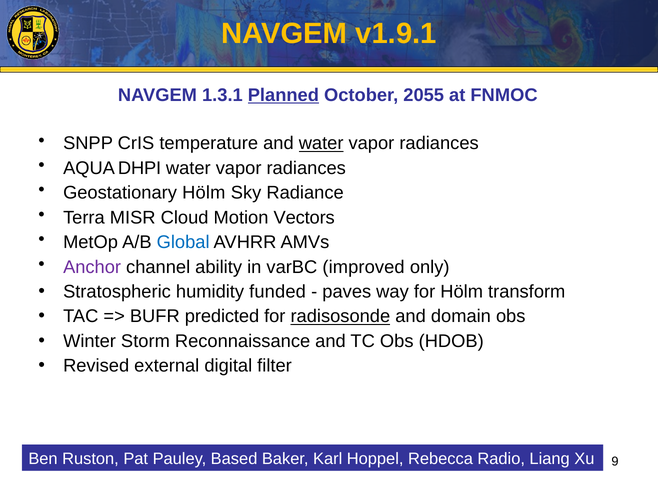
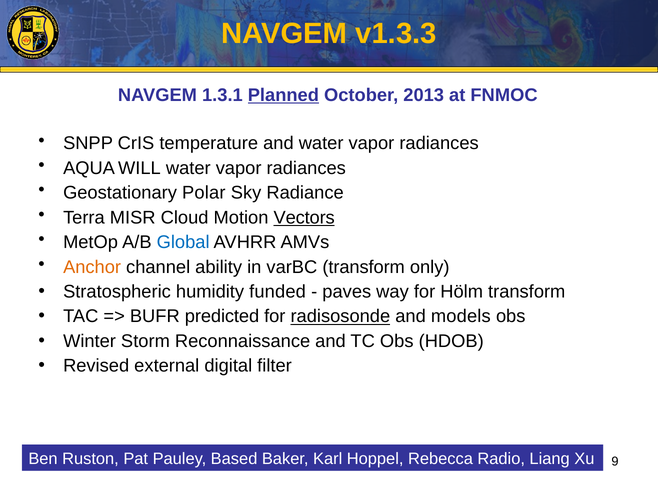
v1.9.1: v1.9.1 -> v1.3.3
2055: 2055 -> 2013
water at (321, 143) underline: present -> none
DHPI: DHPI -> WILL
Geostationary Hölm: Hölm -> Polar
Vectors underline: none -> present
Anchor colour: purple -> orange
varBC improved: improved -> transform
domain: domain -> models
